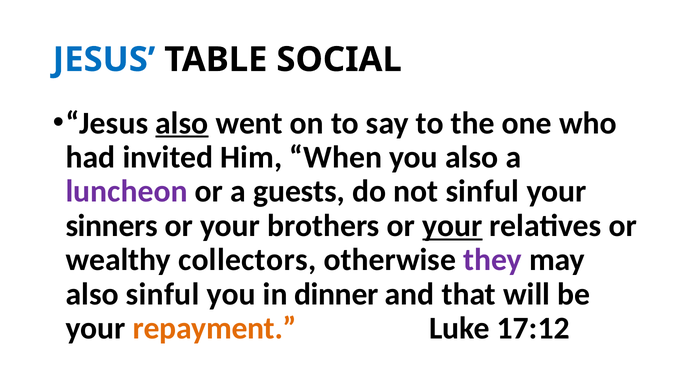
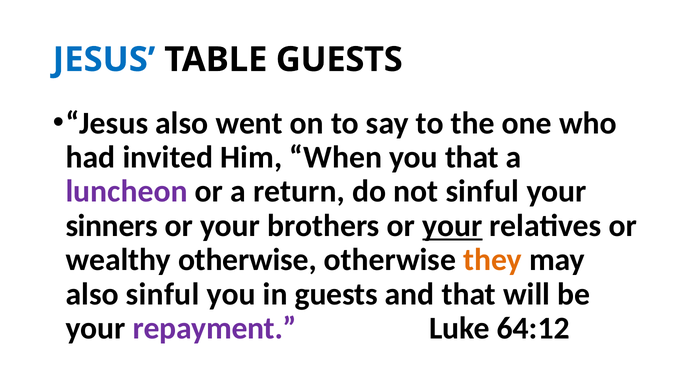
TABLE SOCIAL: SOCIAL -> GUESTS
also at (182, 123) underline: present -> none
you also: also -> that
guests: guests -> return
wealthy collectors: collectors -> otherwise
they colour: purple -> orange
in dinner: dinner -> guests
repayment colour: orange -> purple
17:12: 17:12 -> 64:12
